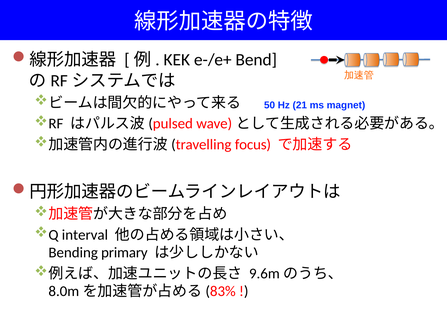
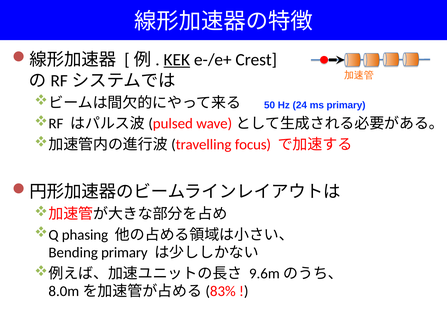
KEK underline: none -> present
Bend: Bend -> Crest
21: 21 -> 24
ms magnet: magnet -> primary
interval: interval -> phasing
